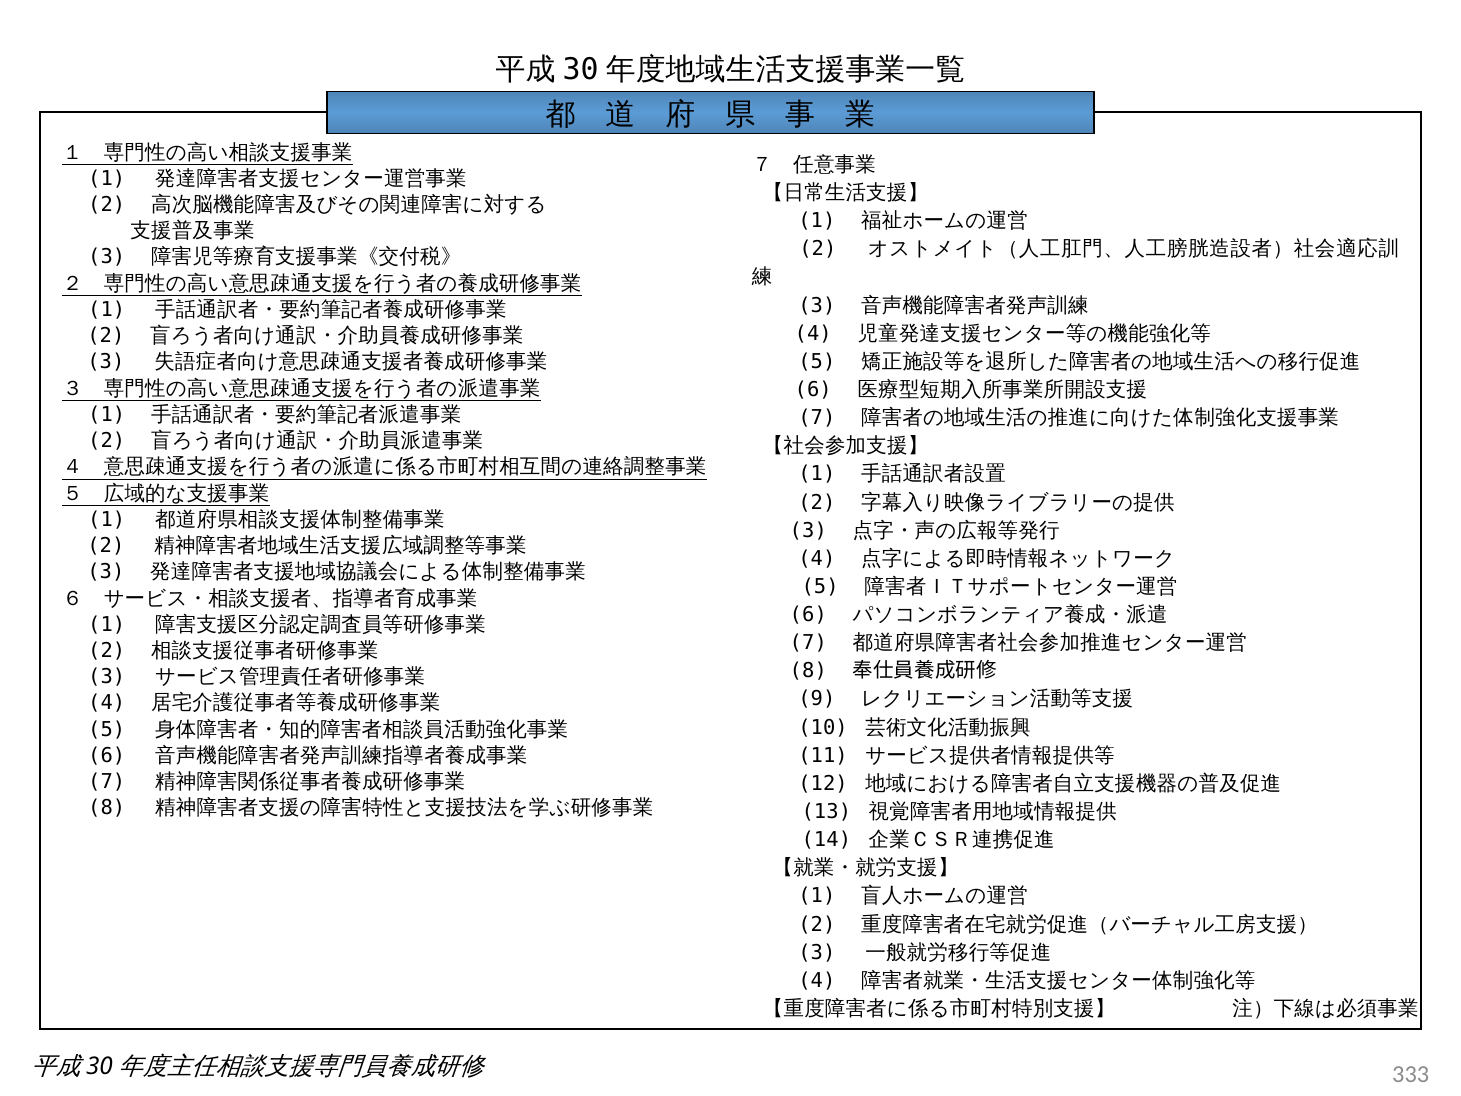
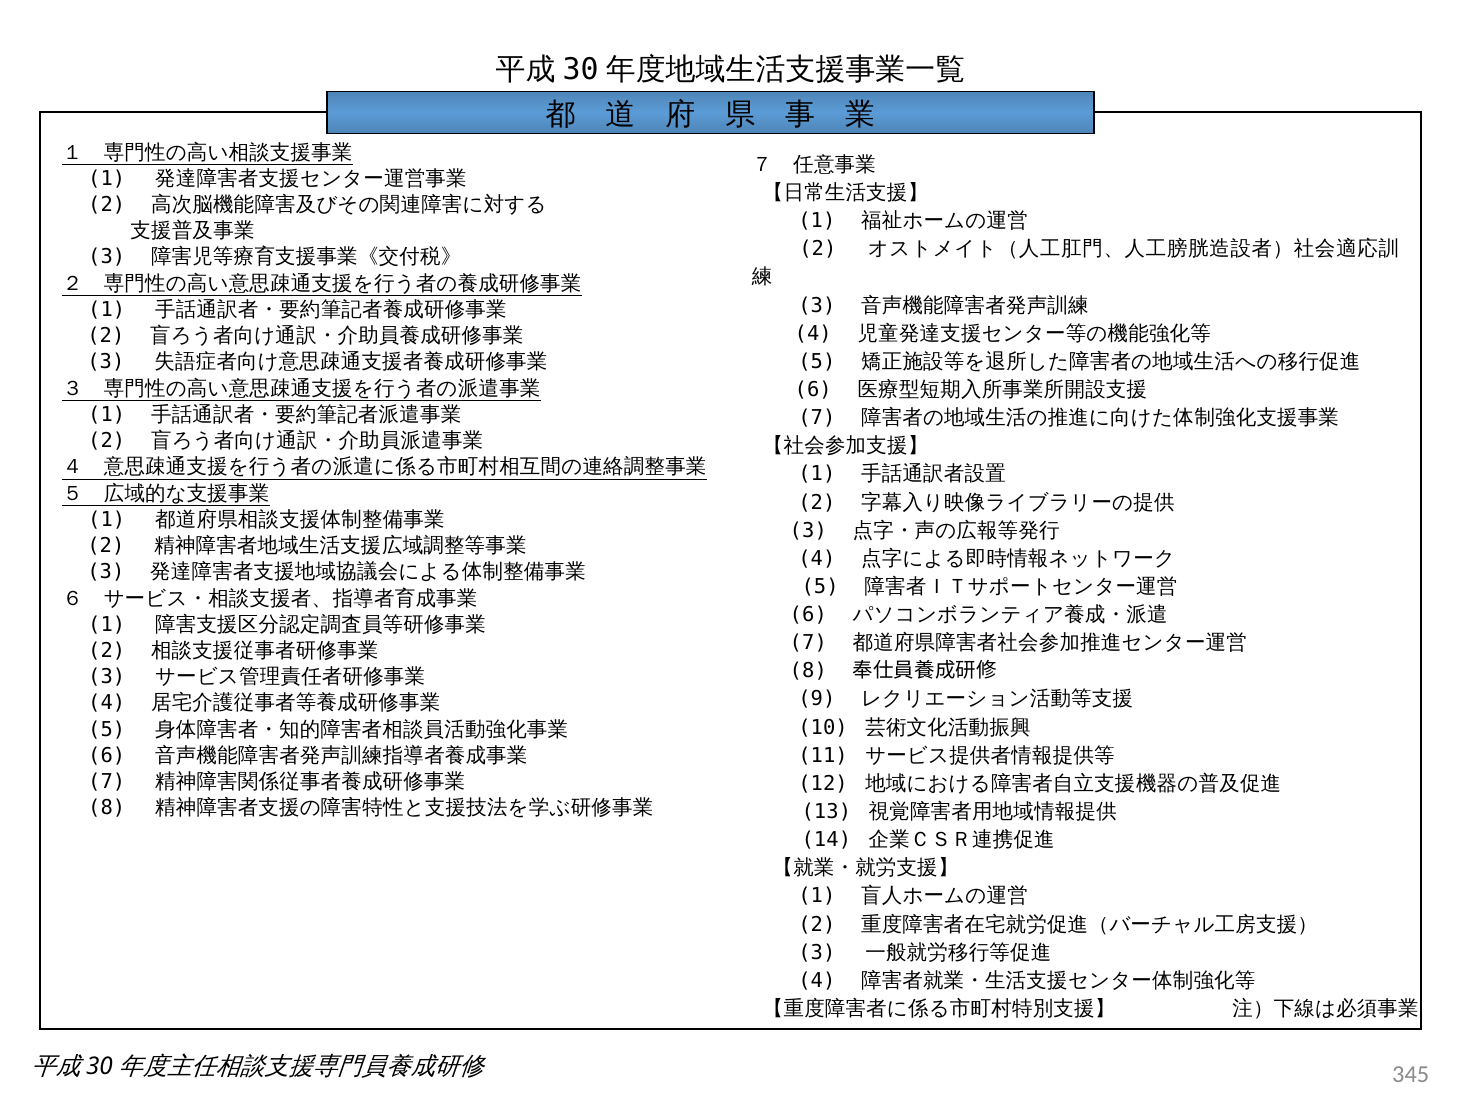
333: 333 -> 345
